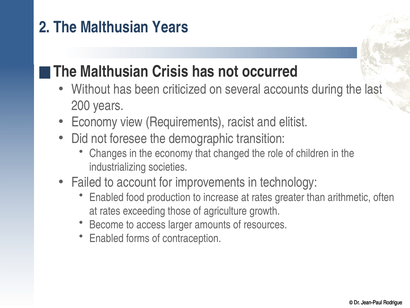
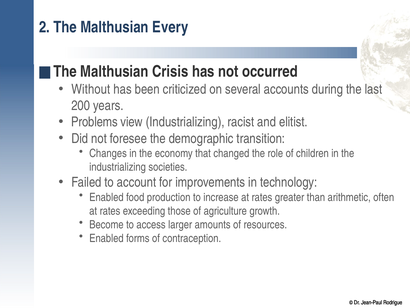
Malthusian Years: Years -> Every
Economy at (94, 122): Economy -> Problems
view Requirements: Requirements -> Industrializing
